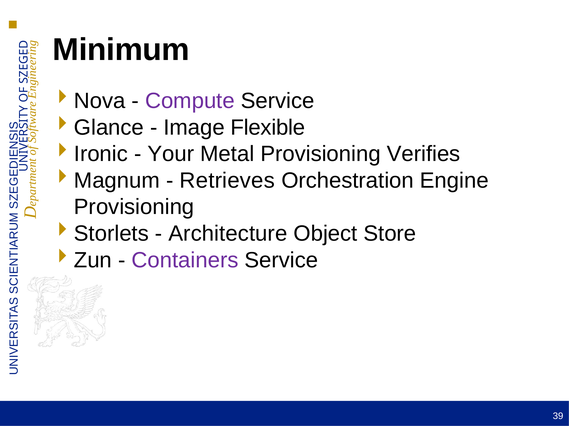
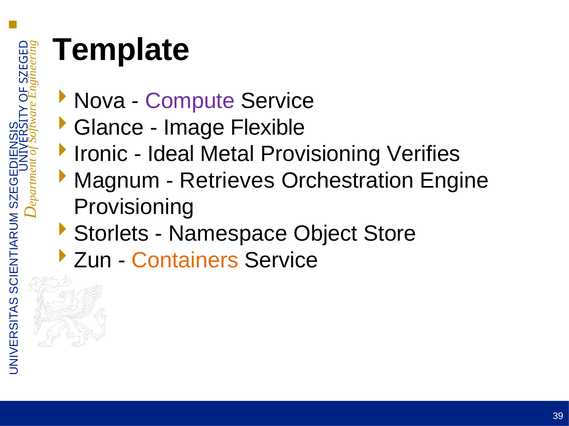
Minimum: Minimum -> Template
Your: Your -> Ideal
Architecture: Architecture -> Namespace
Containers colour: purple -> orange
